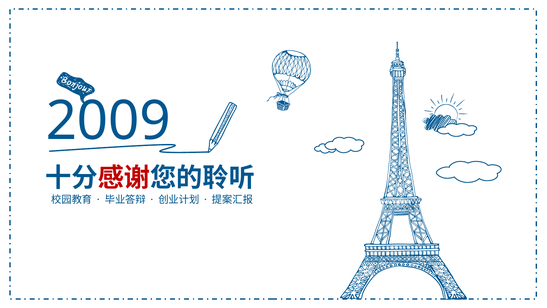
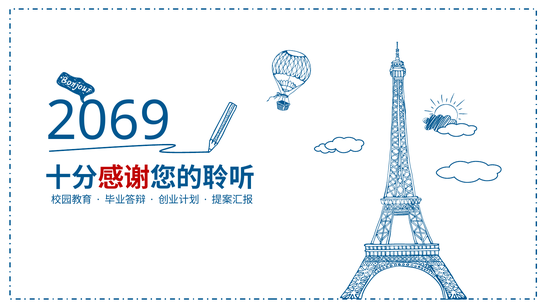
2009: 2009 -> 2069
